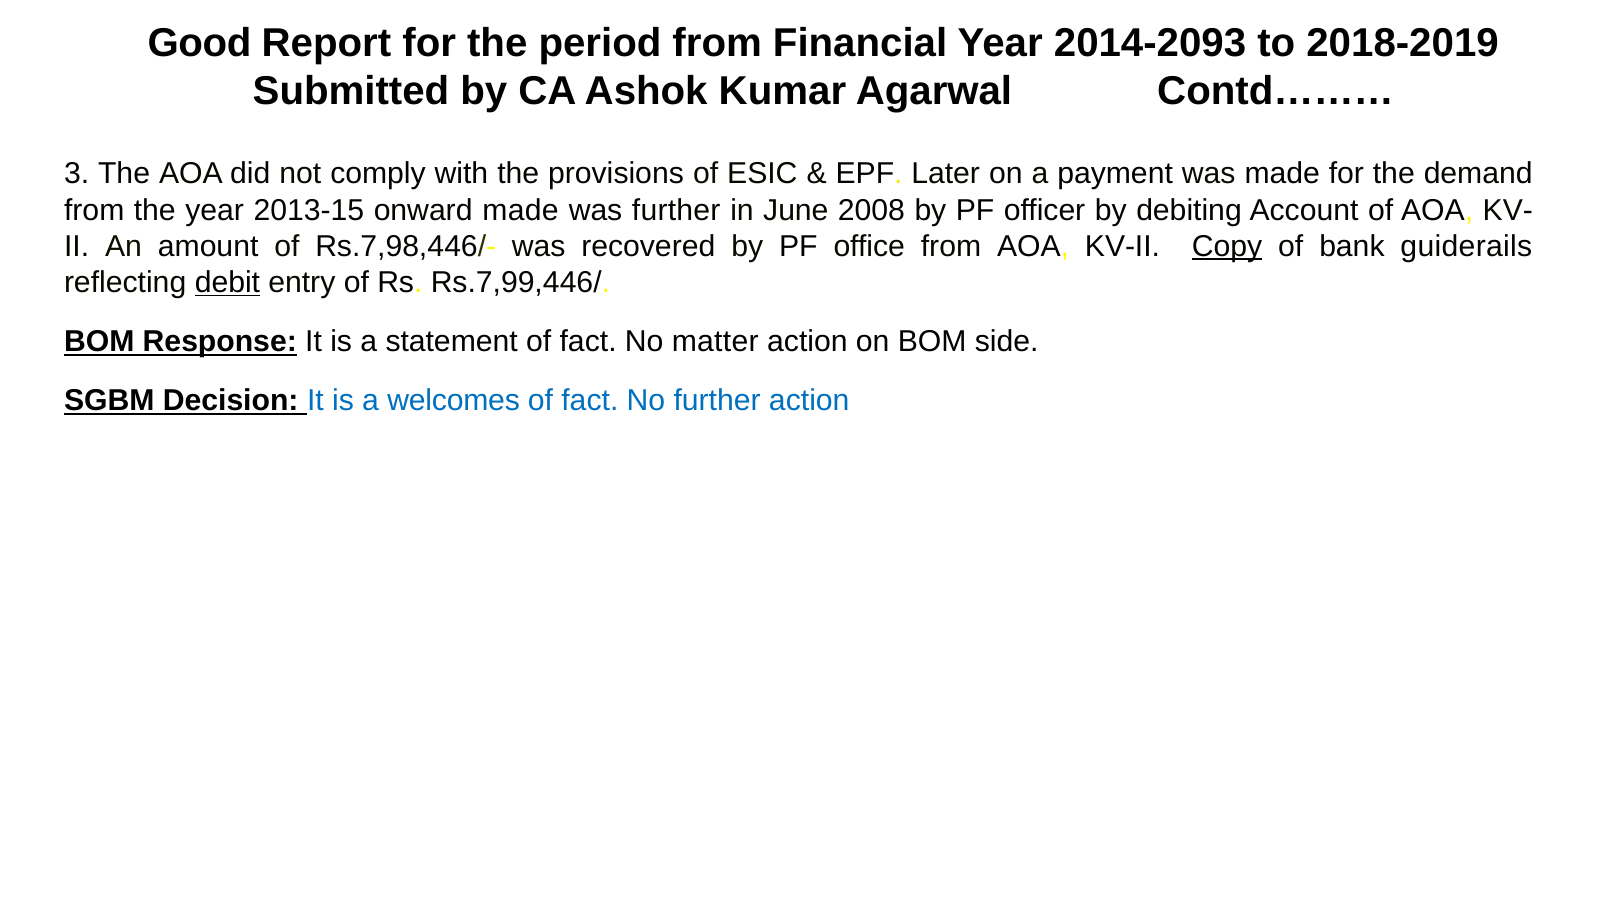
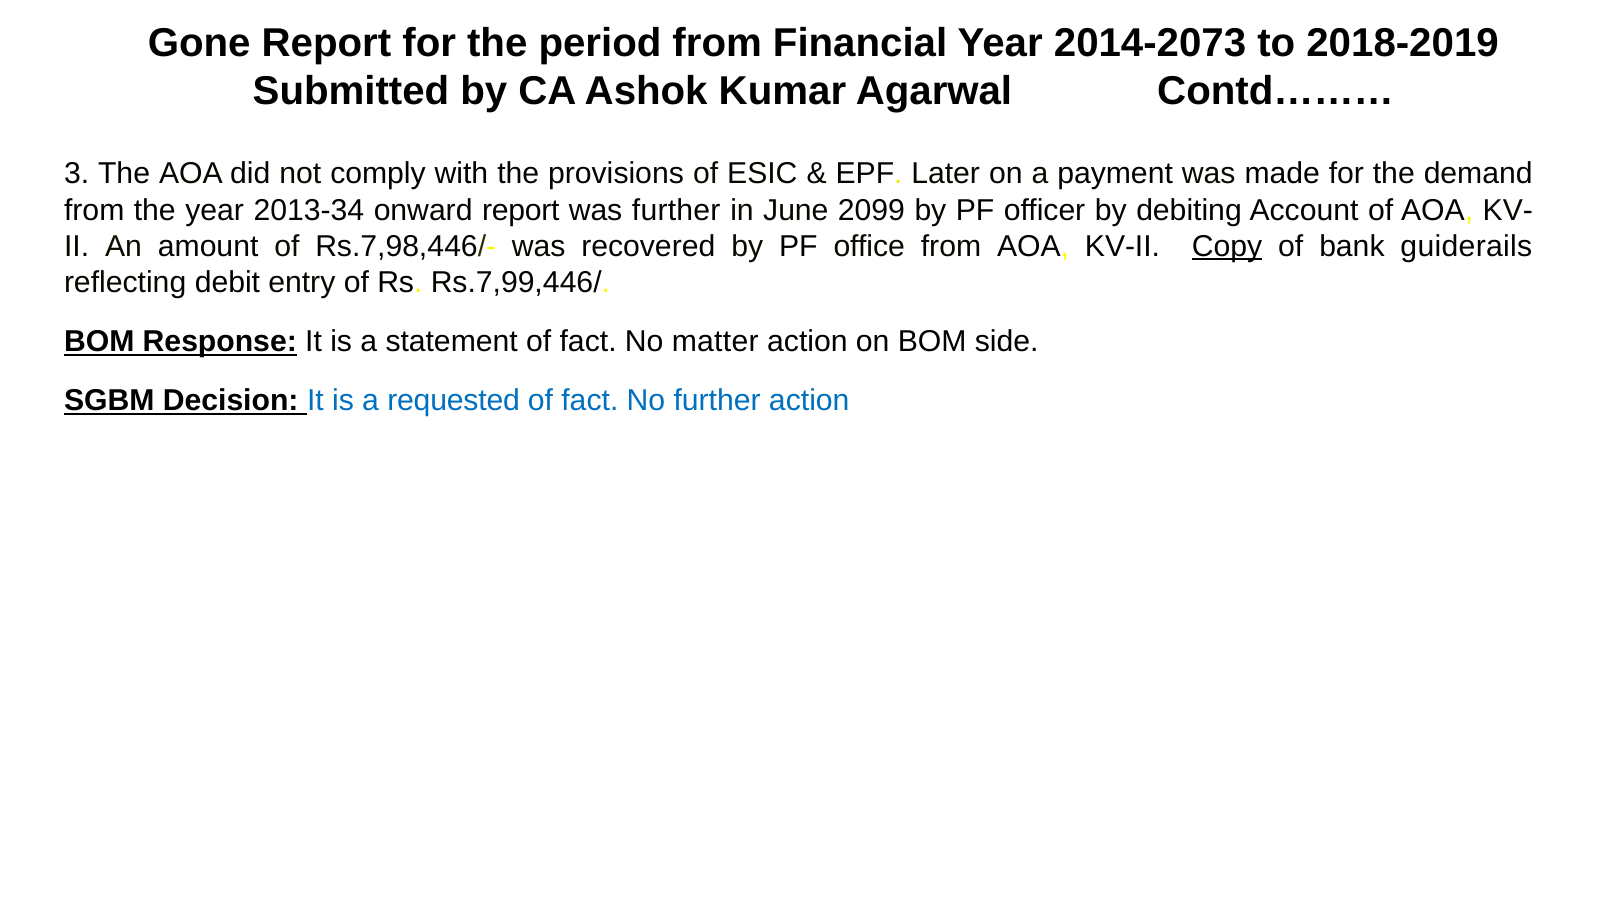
Good: Good -> Gone
2014-2093: 2014-2093 -> 2014-2073
2013-15: 2013-15 -> 2013-34
onward made: made -> report
2008: 2008 -> 2099
debit underline: present -> none
welcomes: welcomes -> requested
